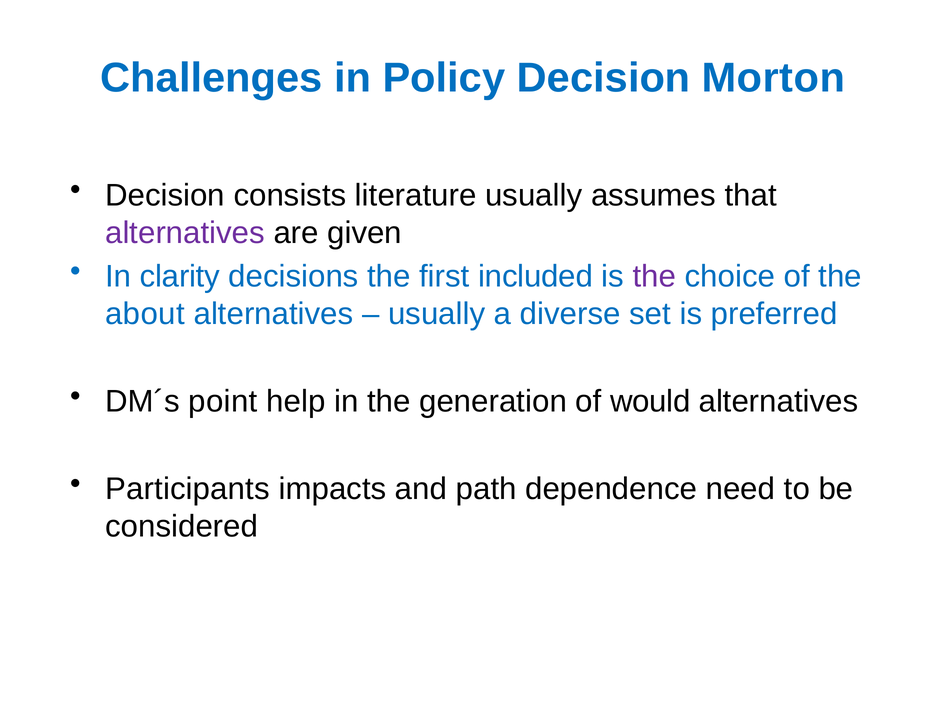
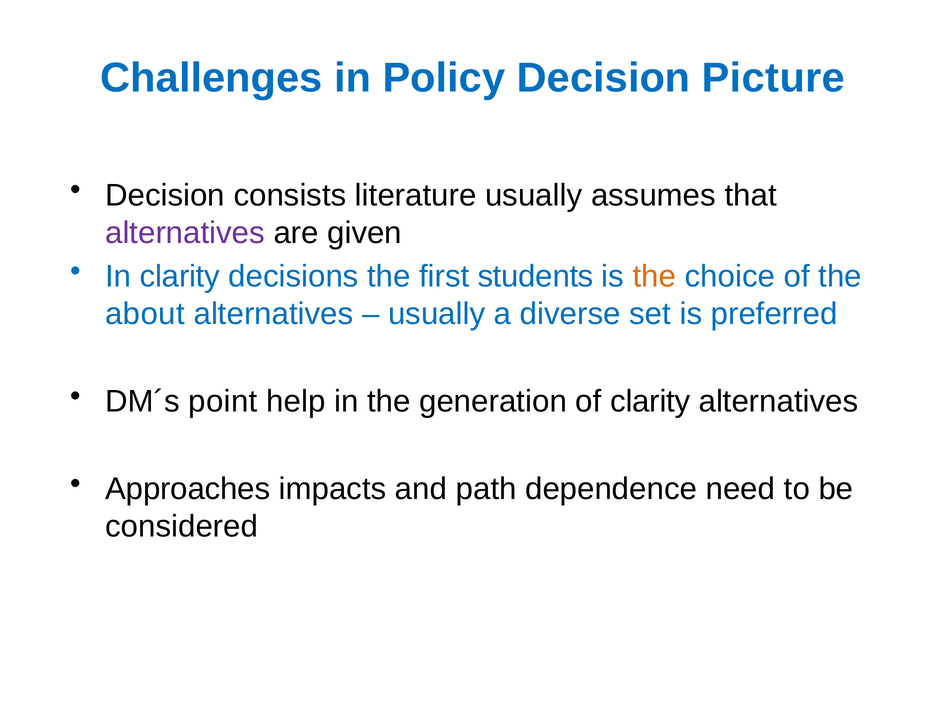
Morton: Morton -> Picture
included: included -> students
the at (654, 276) colour: purple -> orange
of would: would -> clarity
Participants: Participants -> Approaches
